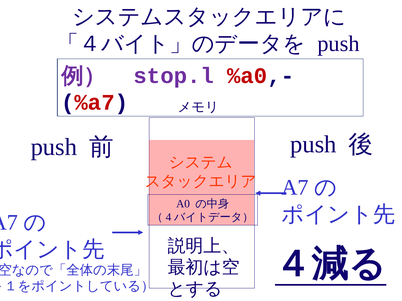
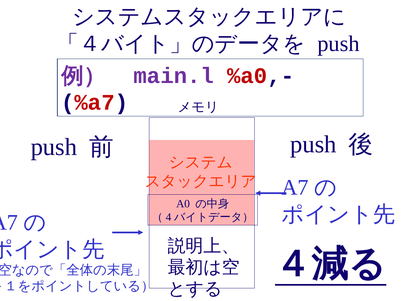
stop.l: stop.l -> main.l
